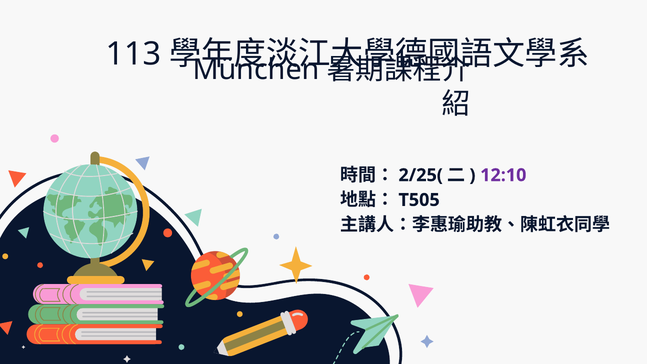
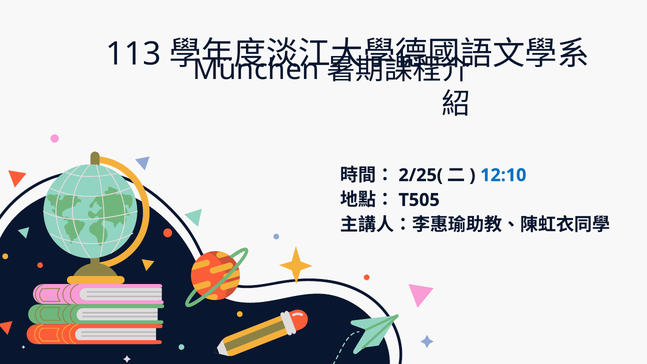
12:10 colour: purple -> blue
